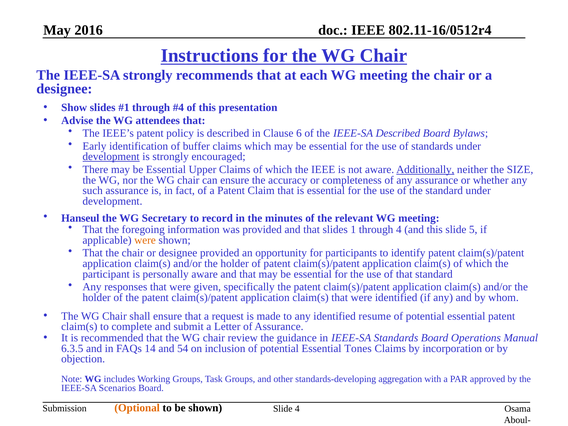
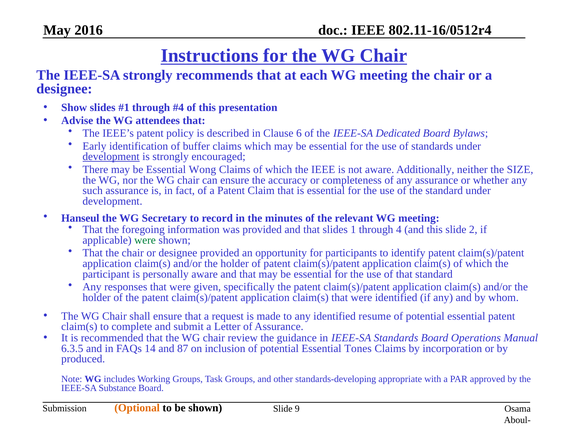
IEEE-SA Described: Described -> Dedicated
Upper: Upper -> Wong
Additionally underline: present -> none
5: 5 -> 2
were at (145, 240) colour: orange -> green
54: 54 -> 87
objection: objection -> produced
aggregation: aggregation -> appropriate
Scenarios: Scenarios -> Substance
Slide 4: 4 -> 9
